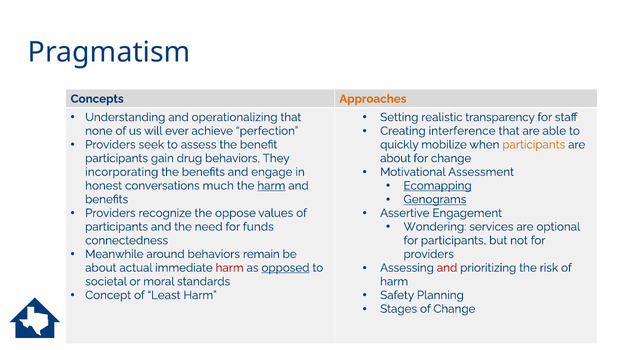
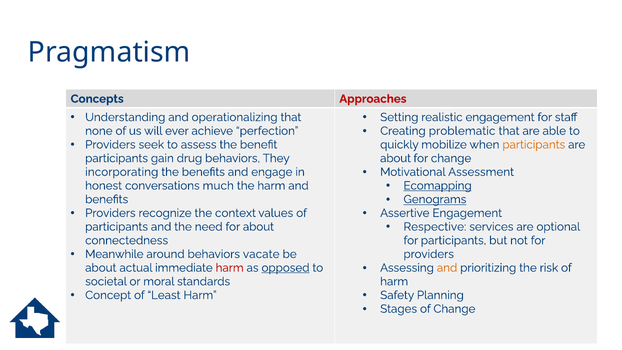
Approaches colour: orange -> red
realistic transparency: transparency -> engagement
interference: interference -> problematic
harm at (271, 186) underline: present -> none
oppose: oppose -> context
Wondering: Wondering -> Respective
for funds: funds -> about
remain: remain -> vacate
and at (447, 268) colour: red -> orange
